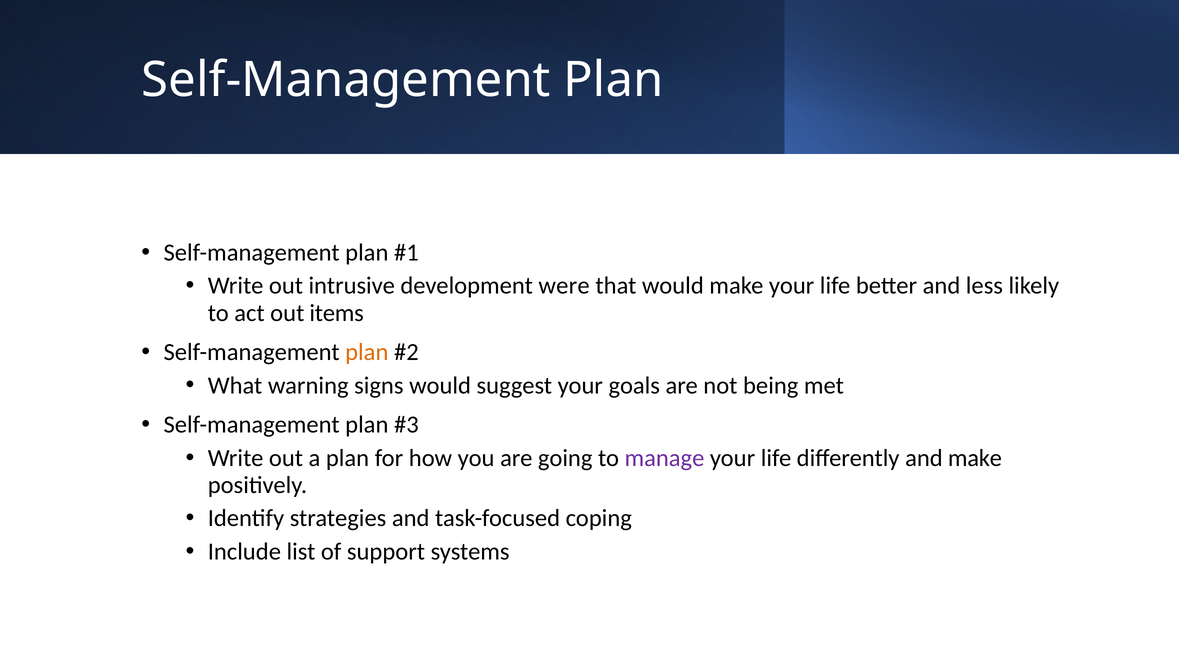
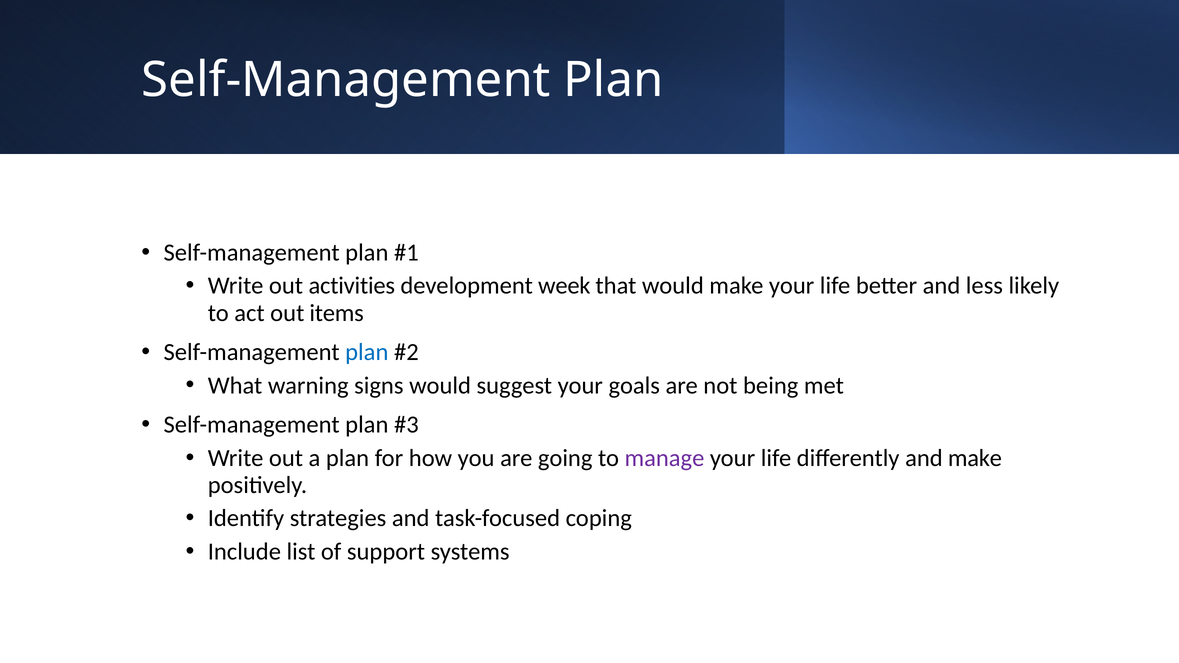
intrusive: intrusive -> activities
were: were -> week
plan at (367, 352) colour: orange -> blue
